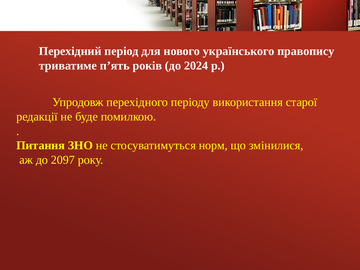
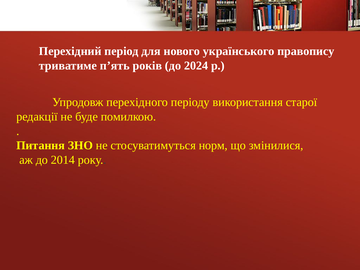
2097: 2097 -> 2014
